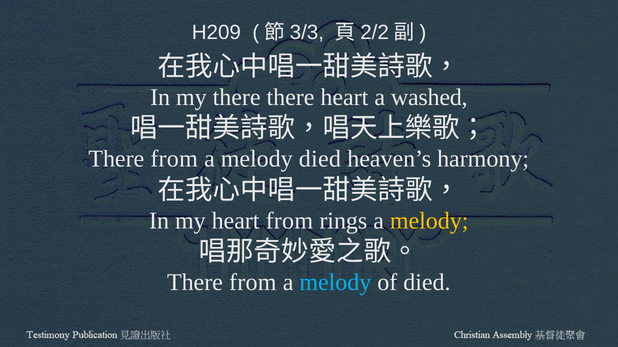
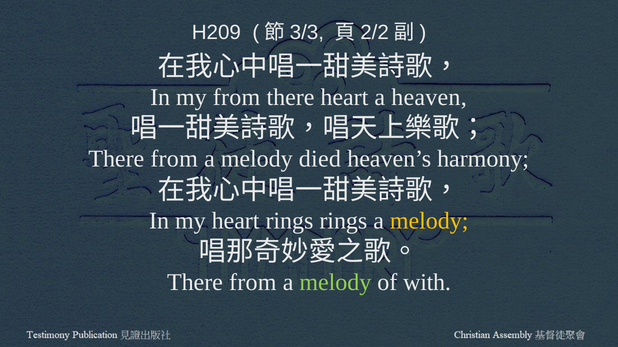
my there: there -> from
washed: washed -> heaven
heart from: from -> rings
melody at (335, 283) colour: light blue -> light green
of died: died -> with
